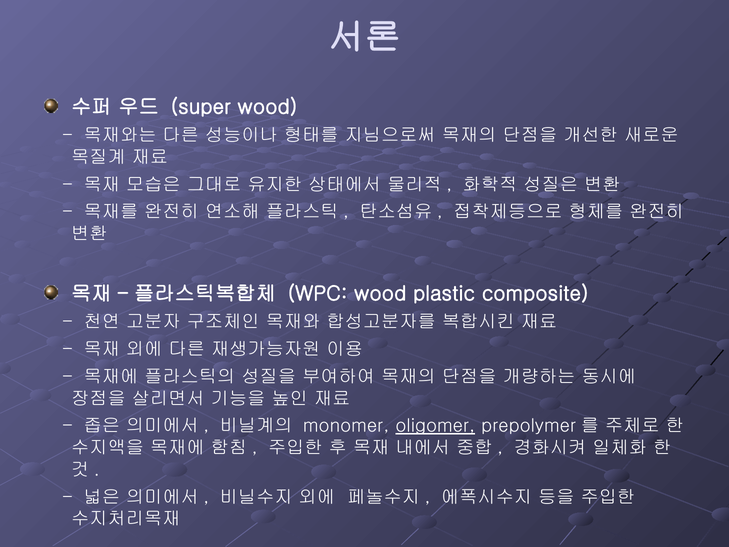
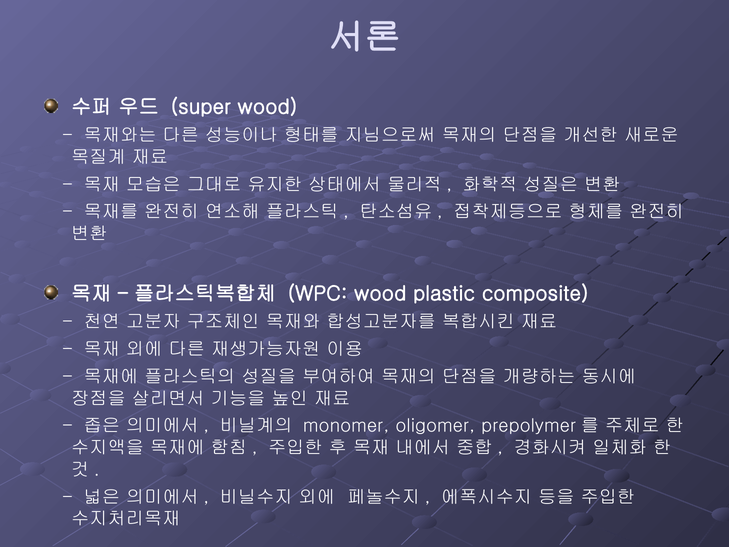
oligomer underline: present -> none
